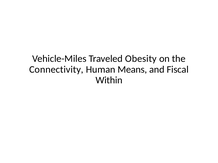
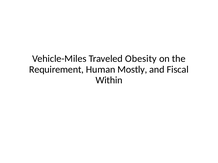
Connectivity: Connectivity -> Requirement
Means: Means -> Mostly
